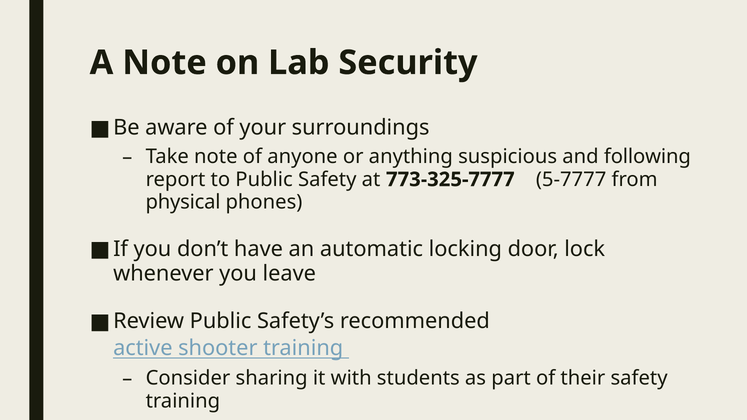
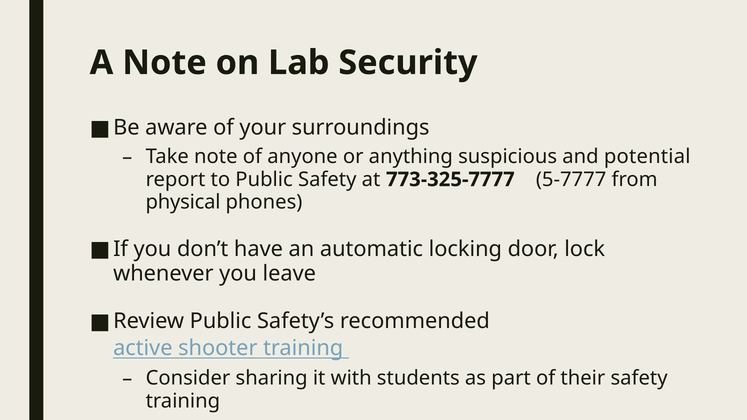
following: following -> potential
